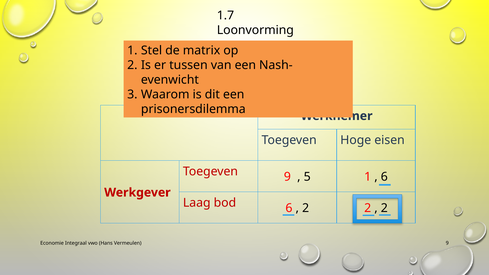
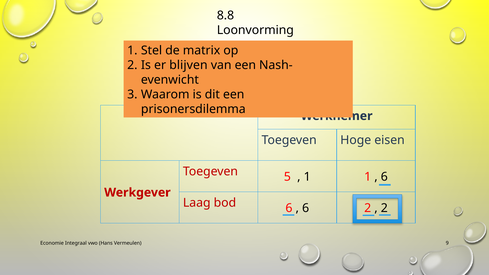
1.7: 1.7 -> 8.8
tussen: tussen -> blijven
Toegeven 9: 9 -> 5
5 at (307, 177): 5 -> 1
2 at (306, 208): 2 -> 6
